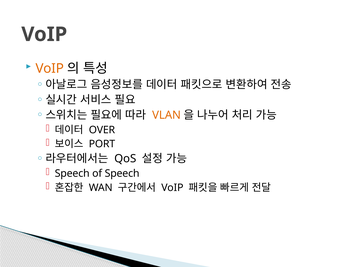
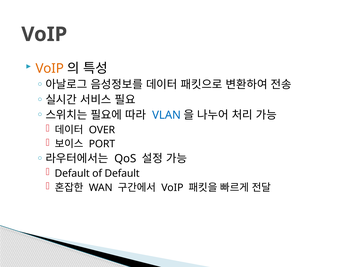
VLAN colour: orange -> blue
Speech at (72, 173): Speech -> Default
of Speech: Speech -> Default
